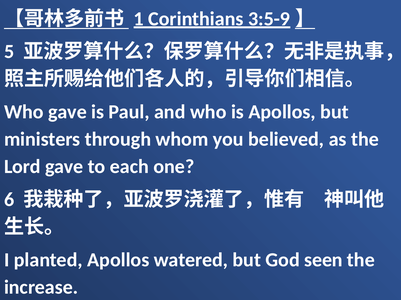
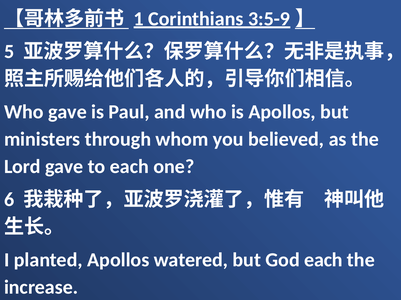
God seen: seen -> each
